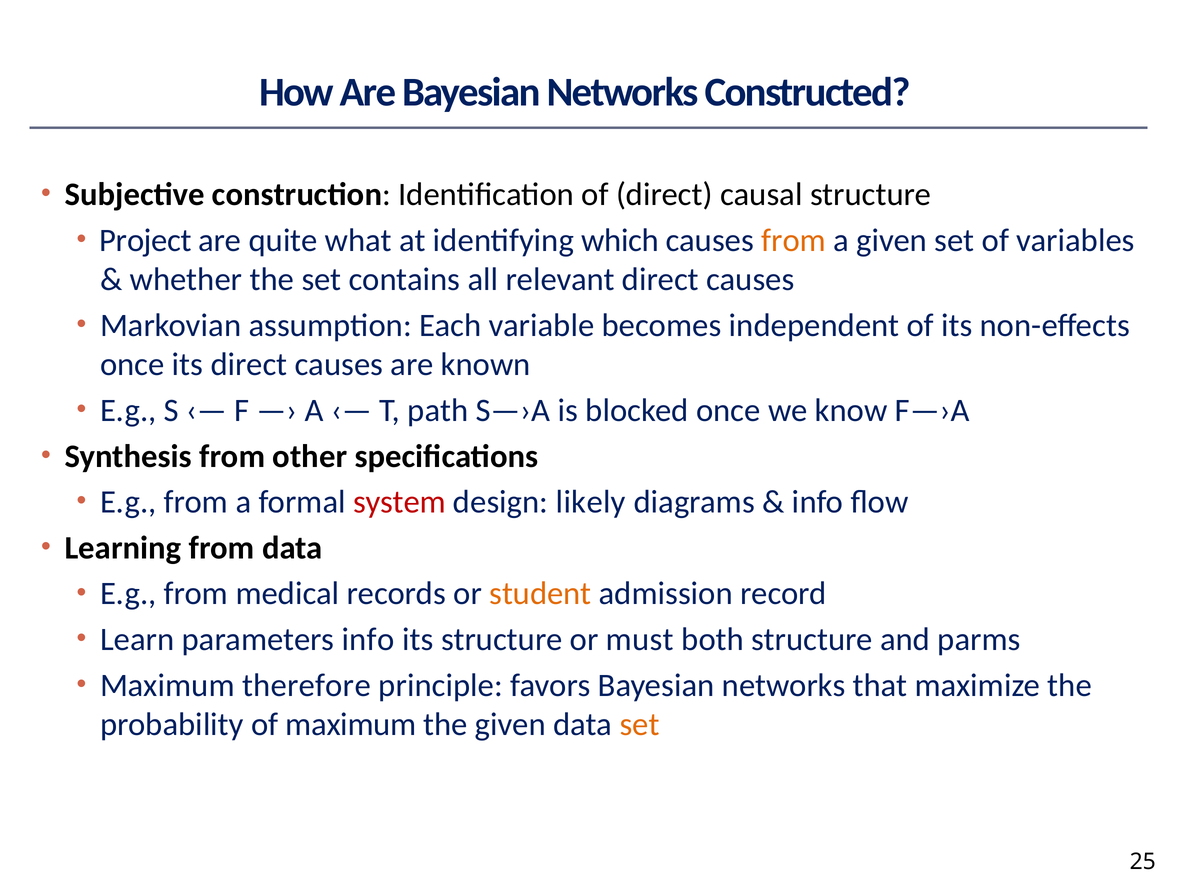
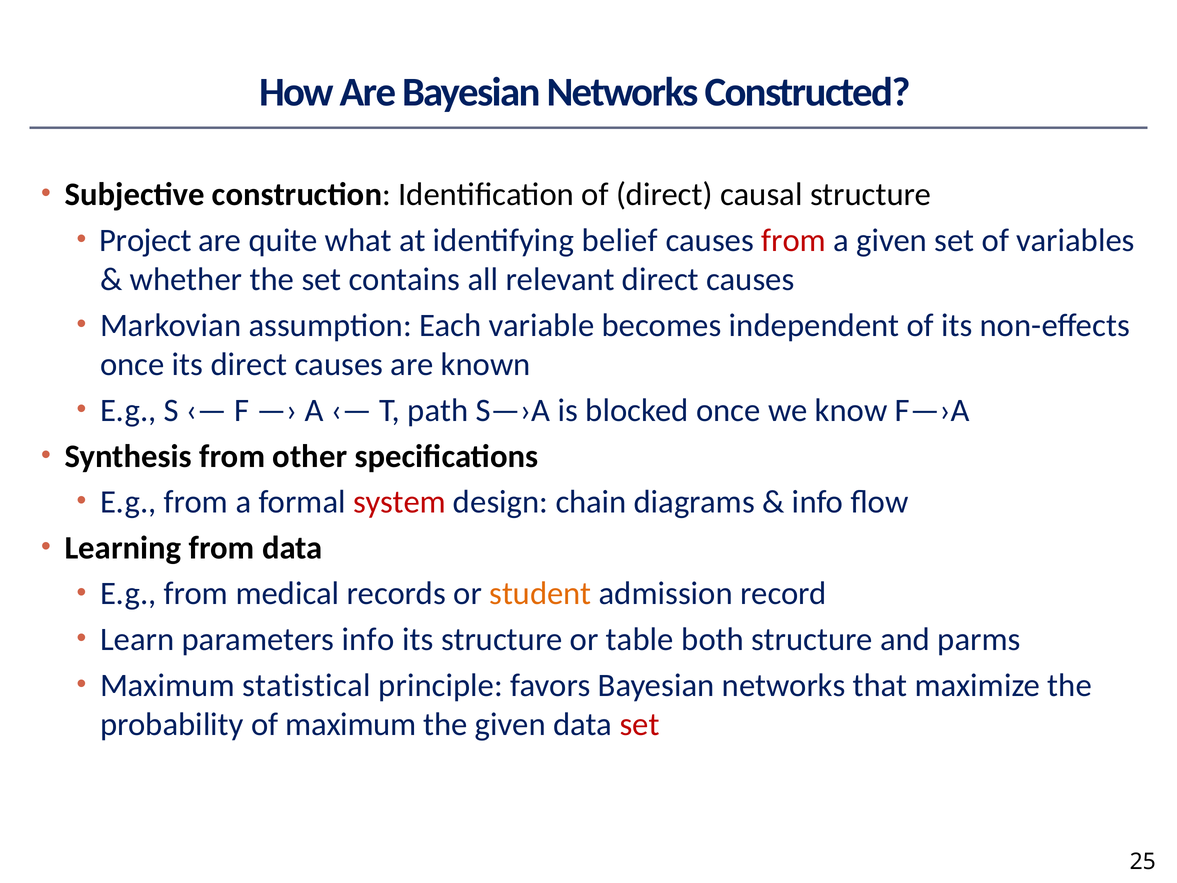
which: which -> belief
from at (794, 240) colour: orange -> red
likely: likely -> chain
must: must -> table
therefore: therefore -> statistical
set at (640, 724) colour: orange -> red
